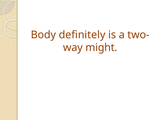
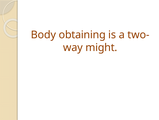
definitely: definitely -> obtaining
